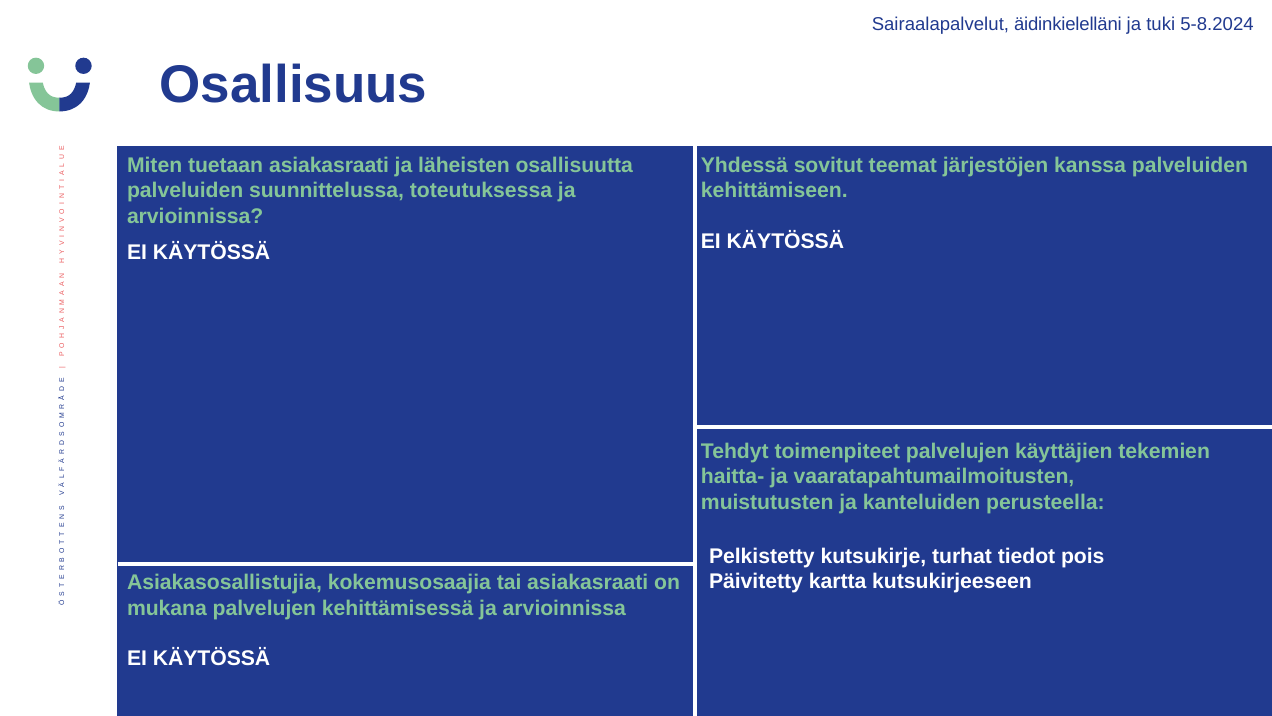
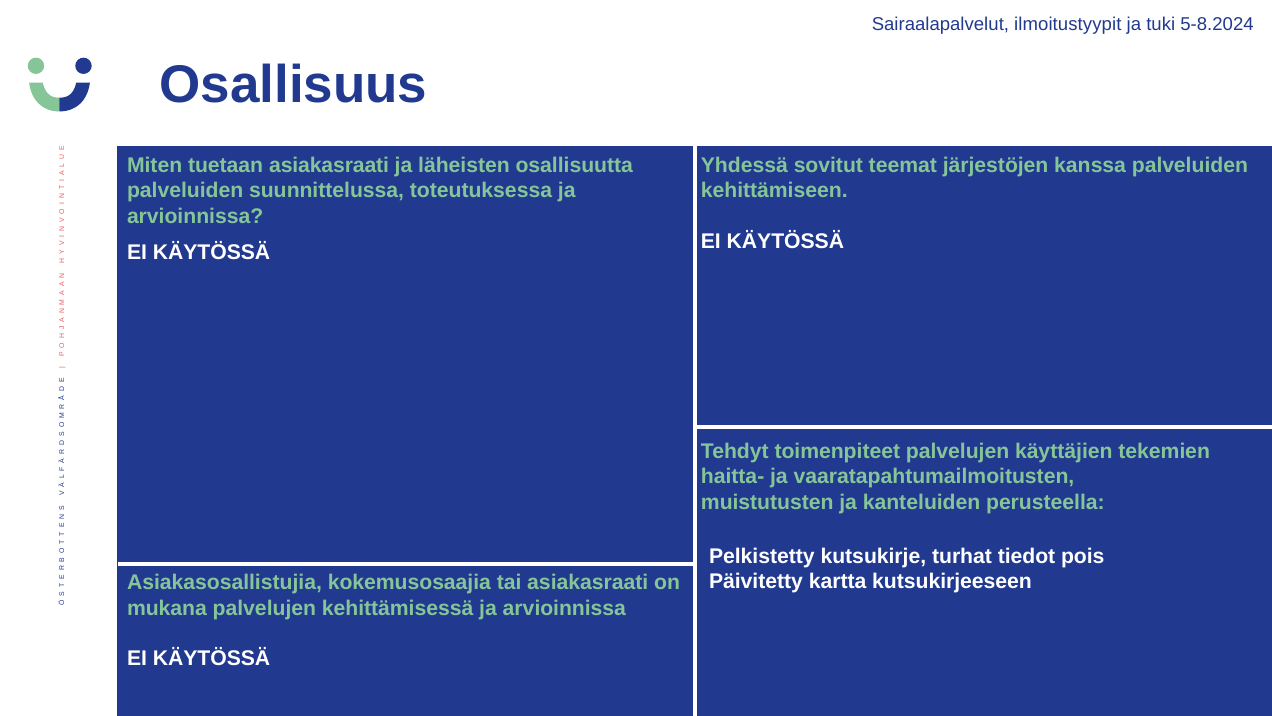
äidinkielelläni: äidinkielelläni -> ilmoitustyypit
